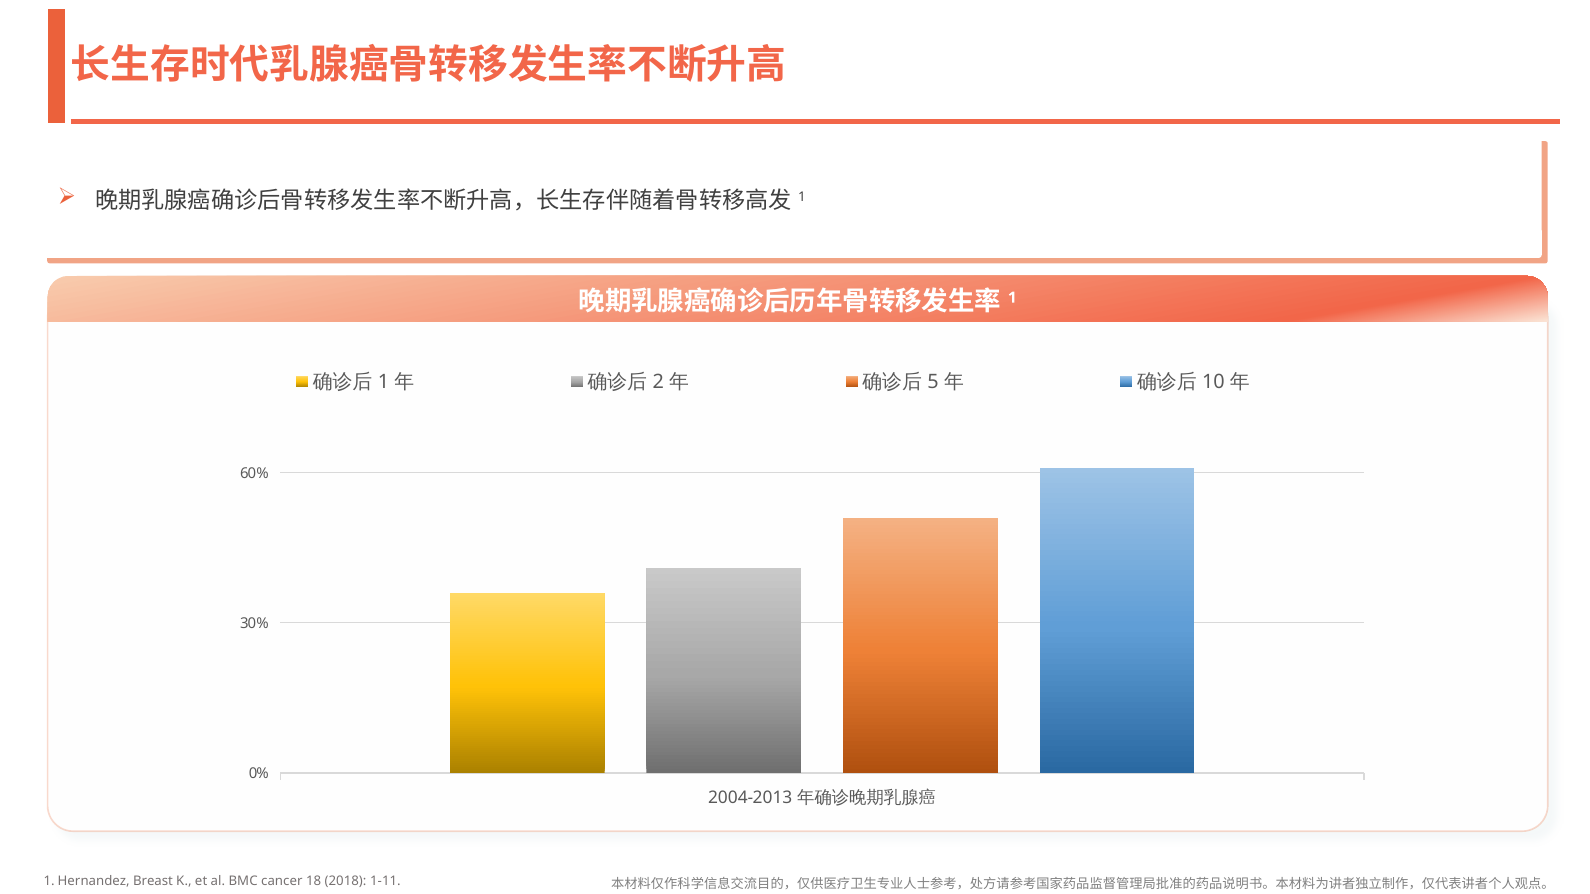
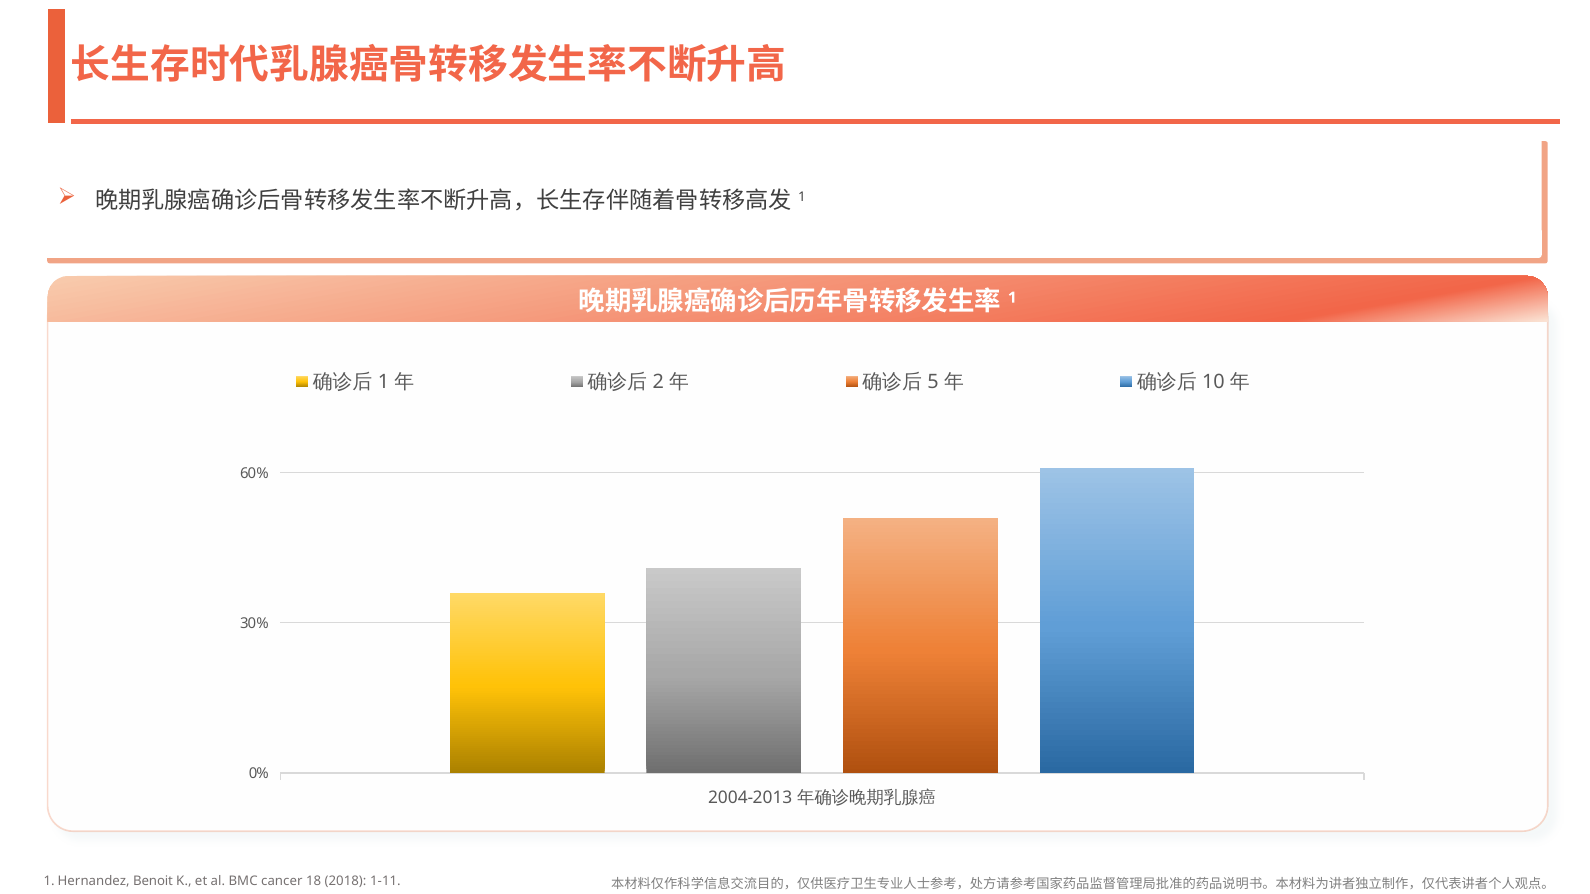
Breast: Breast -> Benoit
